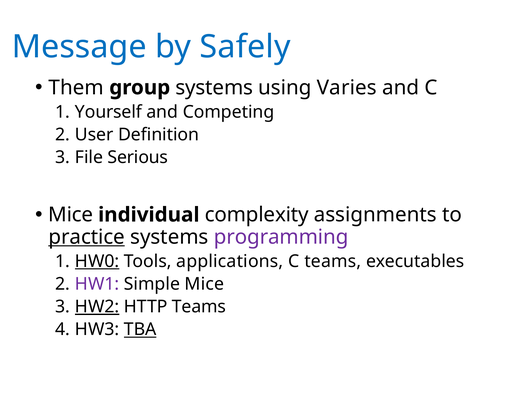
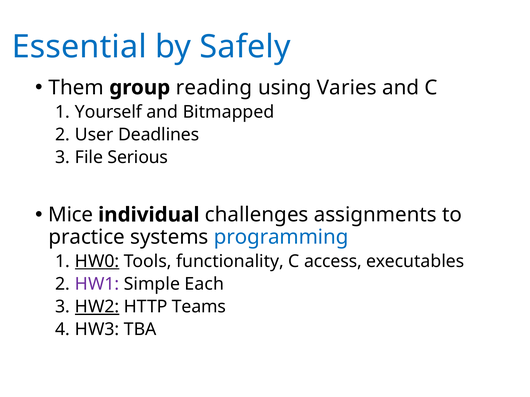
Message: Message -> Essential
group systems: systems -> reading
Competing: Competing -> Bitmapped
Definition: Definition -> Deadlines
complexity: complexity -> challenges
practice underline: present -> none
programming colour: purple -> blue
applications: applications -> functionality
C teams: teams -> access
Simple Mice: Mice -> Each
TBA underline: present -> none
